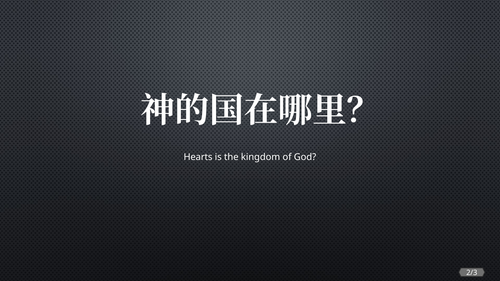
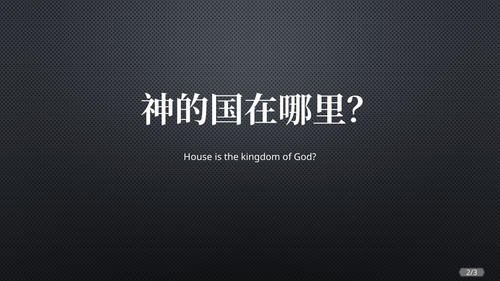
Hearts: Hearts -> House
